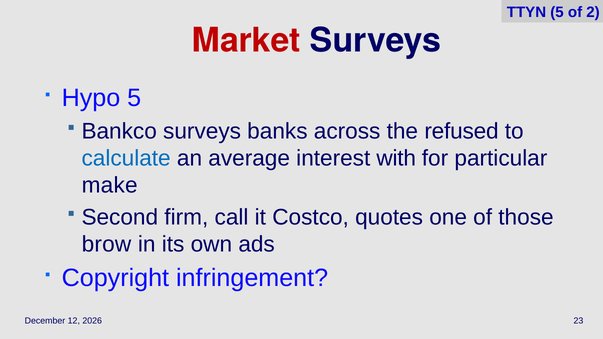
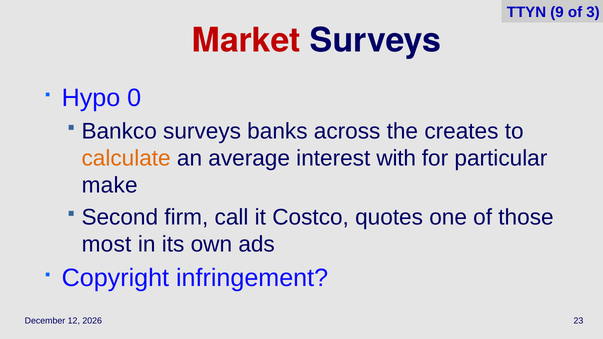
TTYN 5: 5 -> 9
2: 2 -> 3
Hypo 5: 5 -> 0
refused: refused -> creates
calculate colour: blue -> orange
brow: brow -> most
